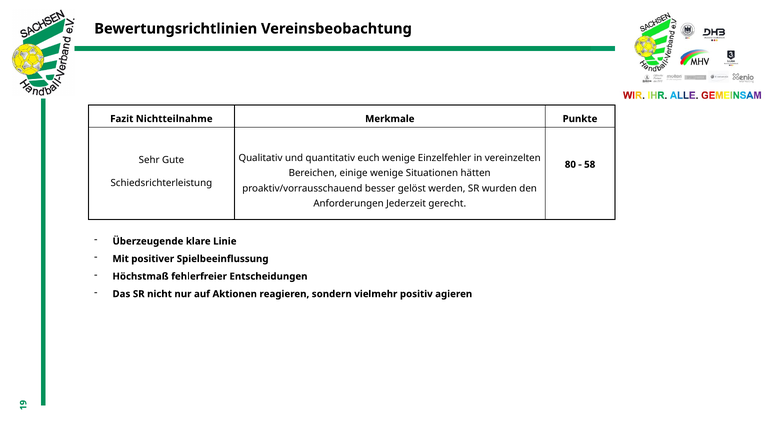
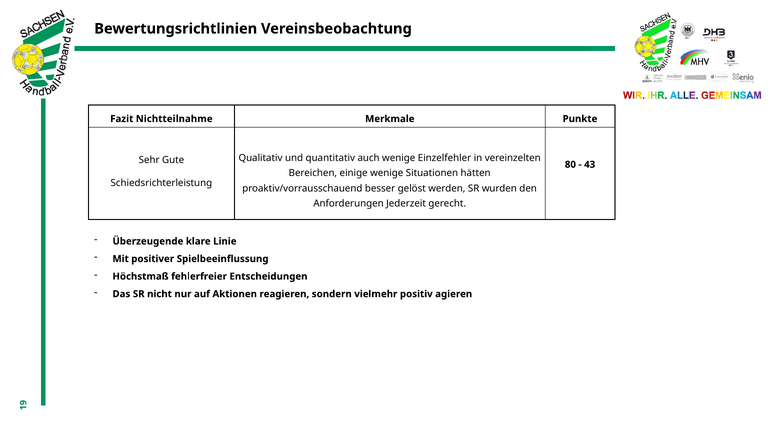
euch: euch -> auch
58: 58 -> 43
